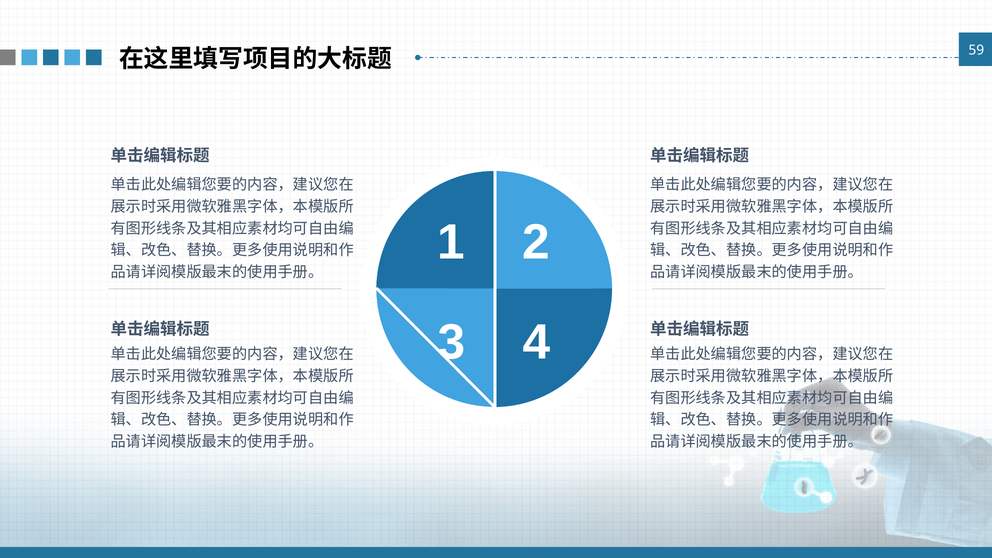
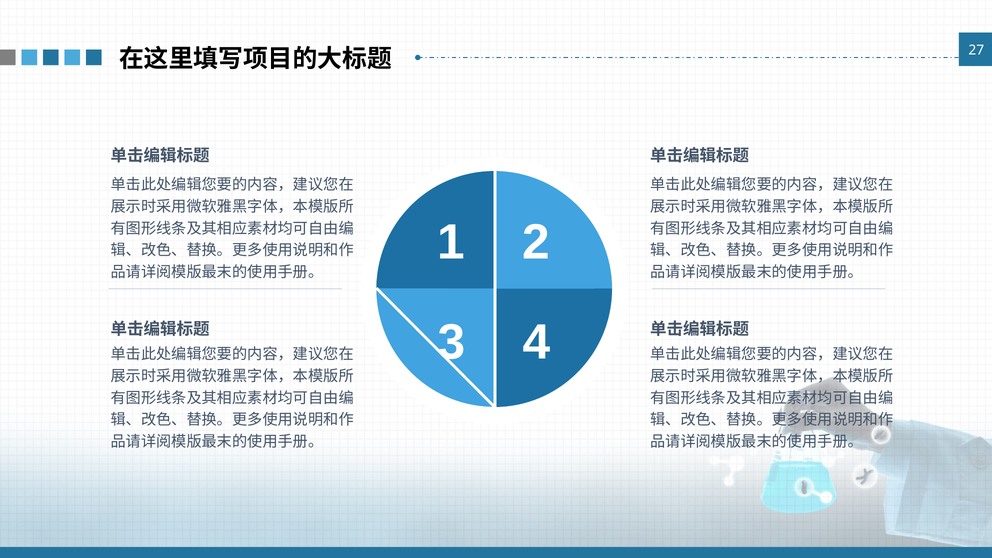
59: 59 -> 27
